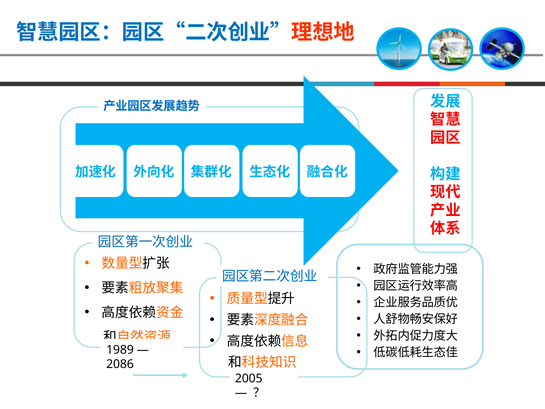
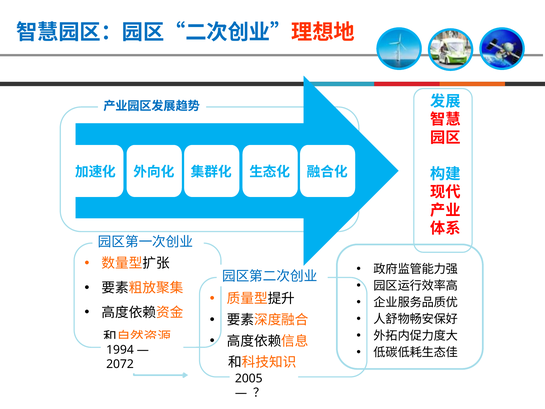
1989: 1989 -> 1994
2086: 2086 -> 2072
